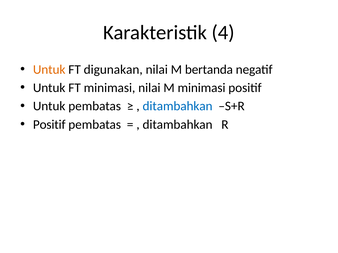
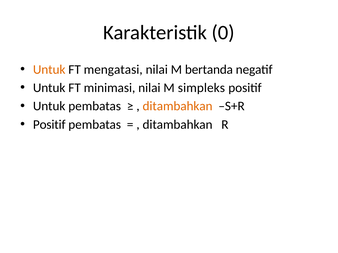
4: 4 -> 0
digunakan: digunakan -> mengatasi
M minimasi: minimasi -> simpleks
ditambahkan at (178, 106) colour: blue -> orange
